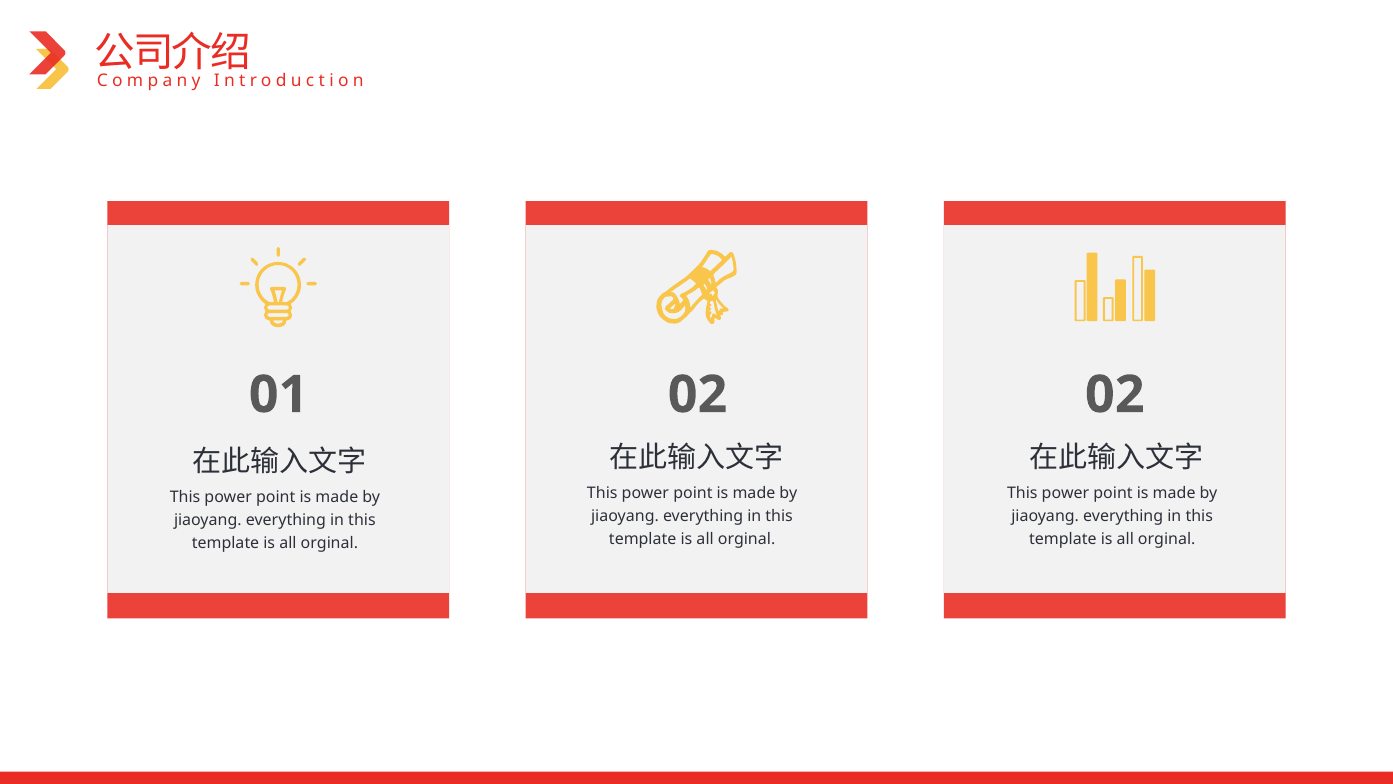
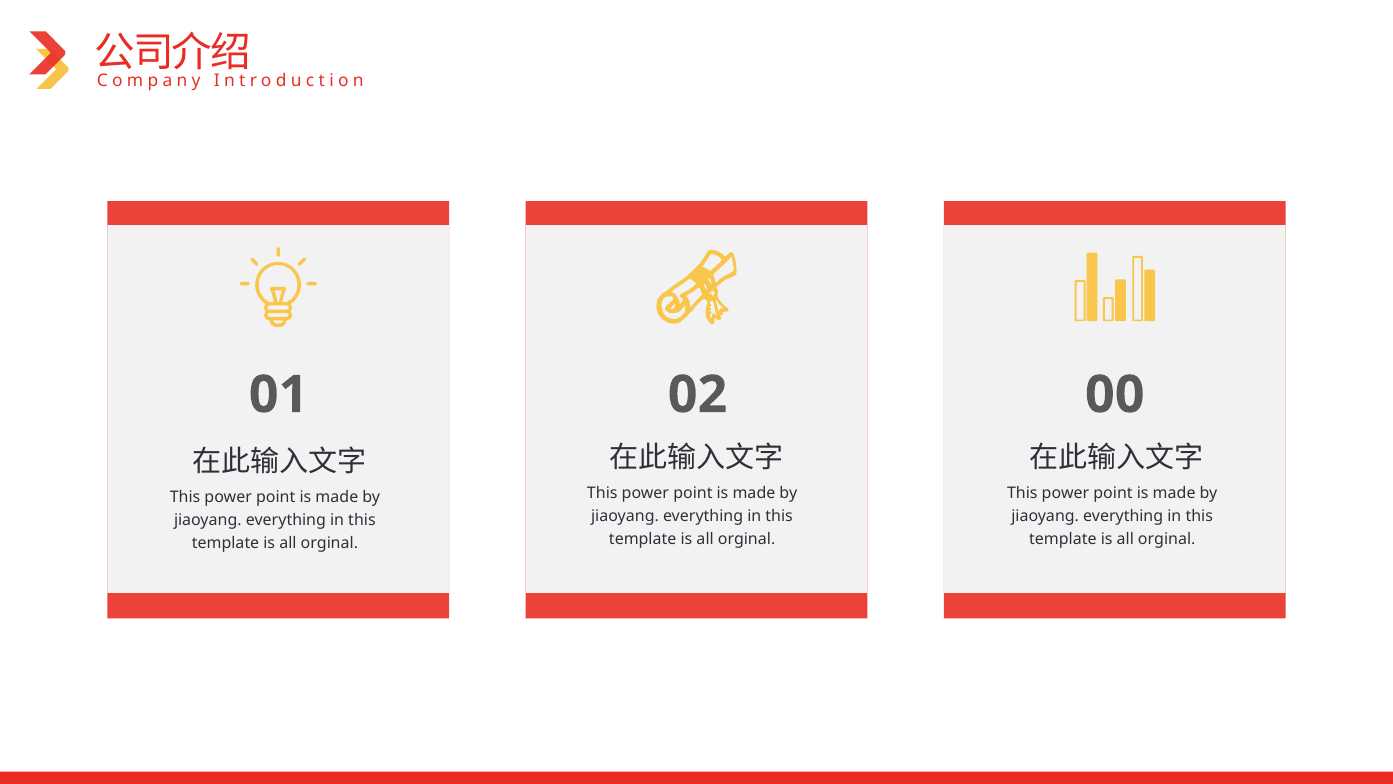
02 02: 02 -> 00
